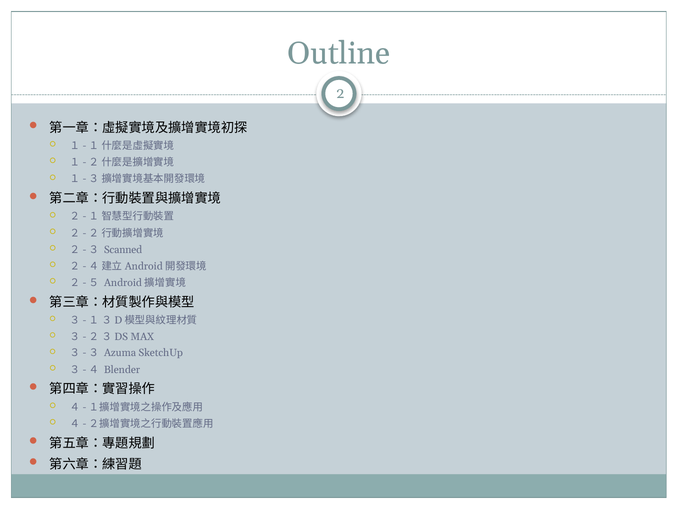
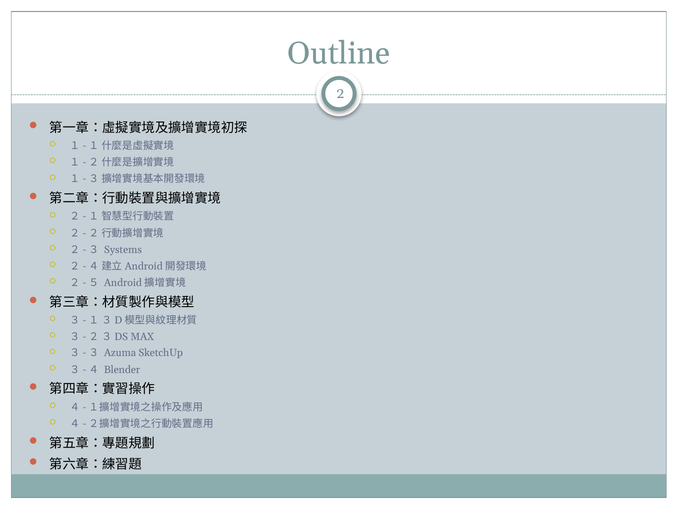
Scanned: Scanned -> Systems
